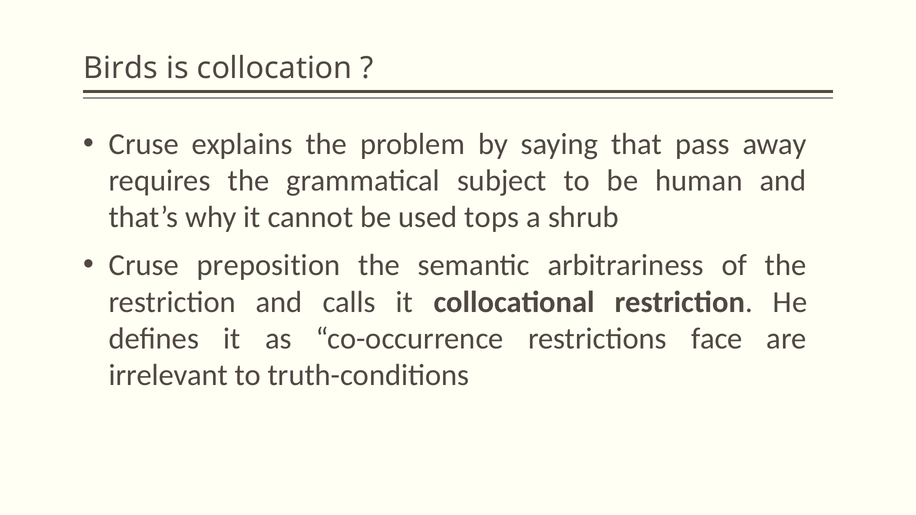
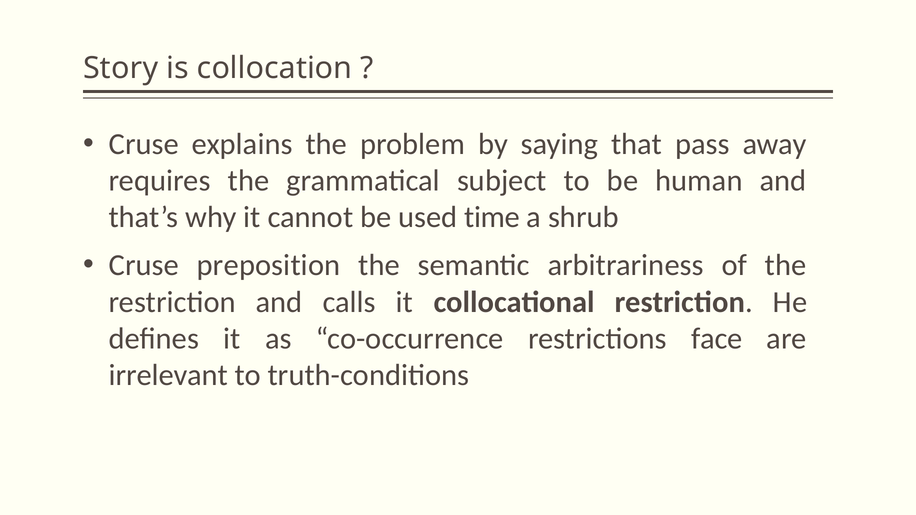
Birds: Birds -> Story
tops: tops -> time
